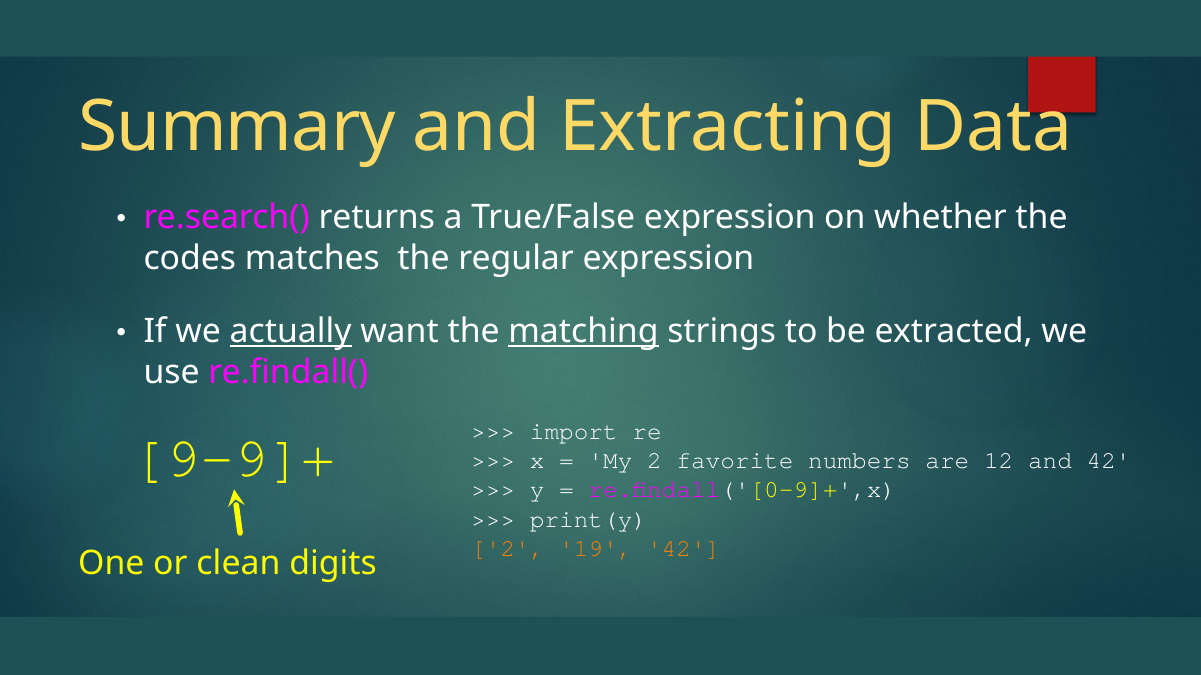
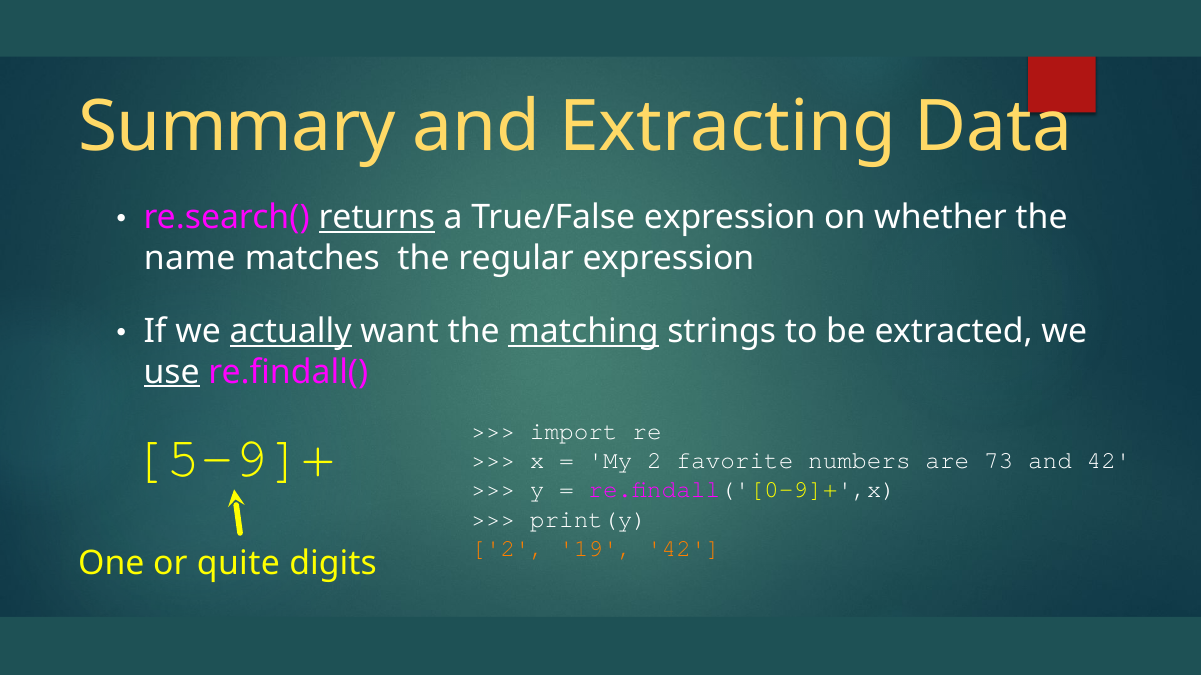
returns underline: none -> present
codes: codes -> name
use underline: none -> present
9-9]+: 9-9]+ -> 5-9]+
12: 12 -> 73
clean: clean -> quite
